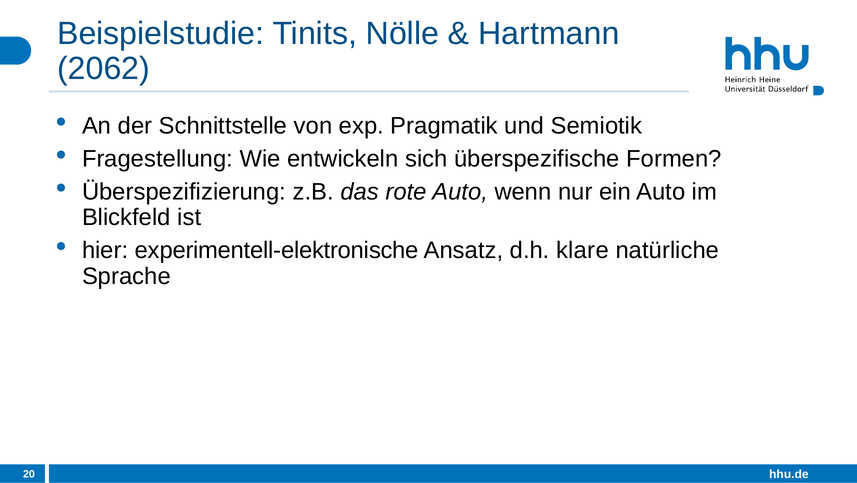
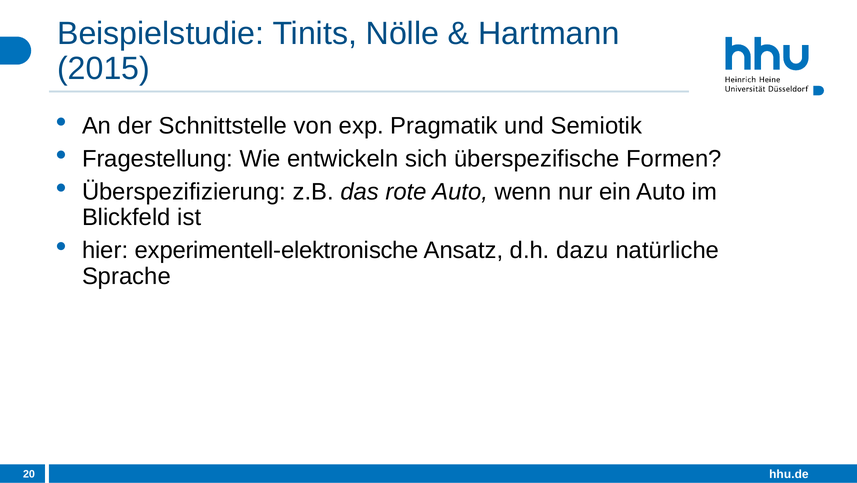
2062: 2062 -> 2015
klare: klare -> dazu
